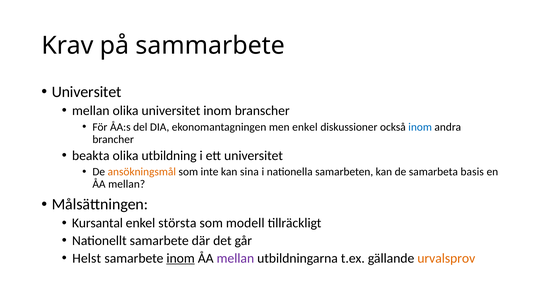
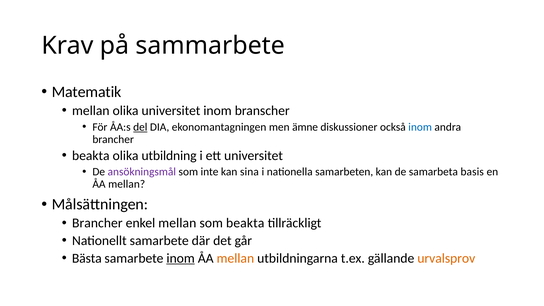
Universitet at (87, 92): Universitet -> Matematik
del underline: none -> present
men enkel: enkel -> ämne
ansökningsmål colour: orange -> purple
Kursantal at (97, 223): Kursantal -> Brancher
enkel största: största -> mellan
som modell: modell -> beakta
Helst: Helst -> Bästa
mellan at (235, 258) colour: purple -> orange
